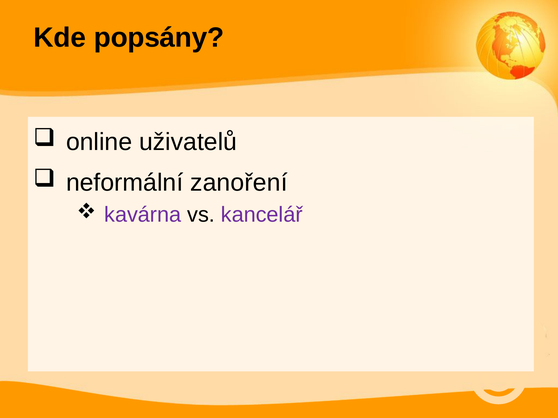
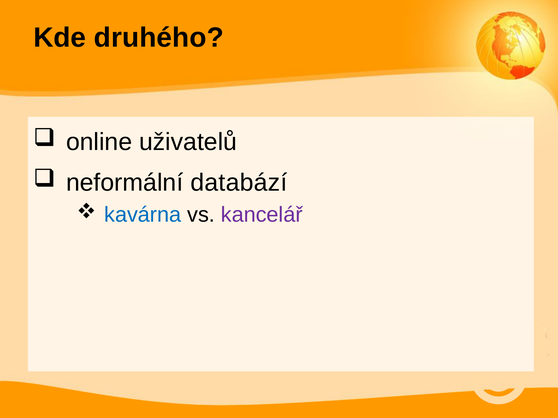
popsány: popsány -> druhého
zanoření: zanoření -> databází
kavárna colour: purple -> blue
